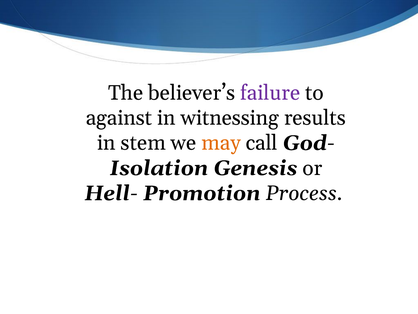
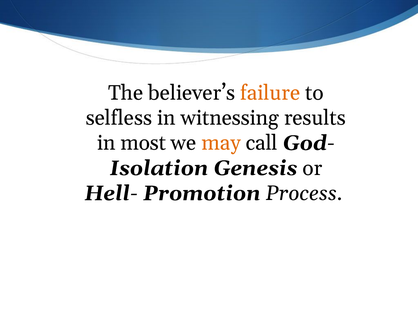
failure colour: purple -> orange
against: against -> selfless
stem: stem -> most
